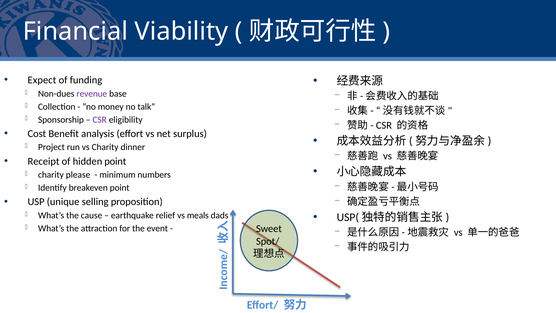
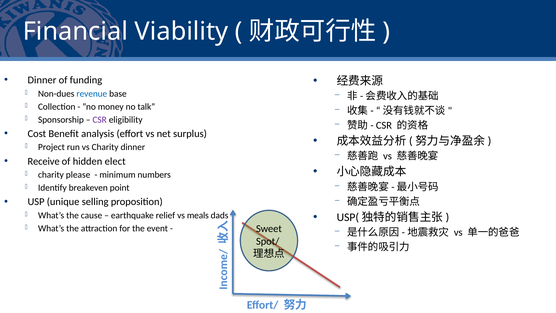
Expect at (42, 80): Expect -> Dinner
revenue colour: purple -> blue
Receipt: Receipt -> Receive
hidden point: point -> elect
